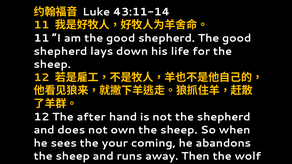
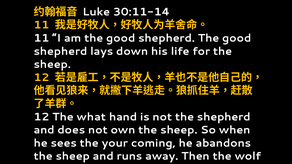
43:11-14: 43:11-14 -> 30:11-14
after: after -> what
